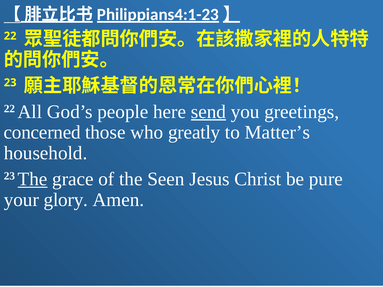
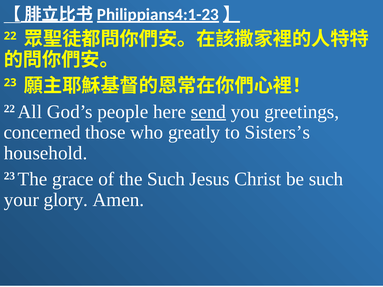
Matter’s: Matter’s -> Sisters’s
The at (33, 179) underline: present -> none
the Seen: Seen -> Such
be pure: pure -> such
